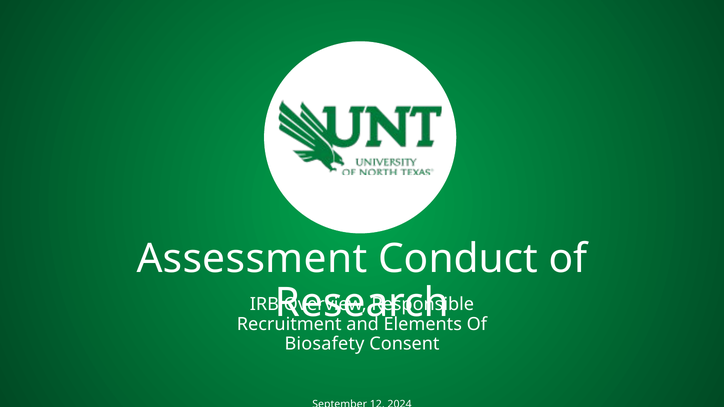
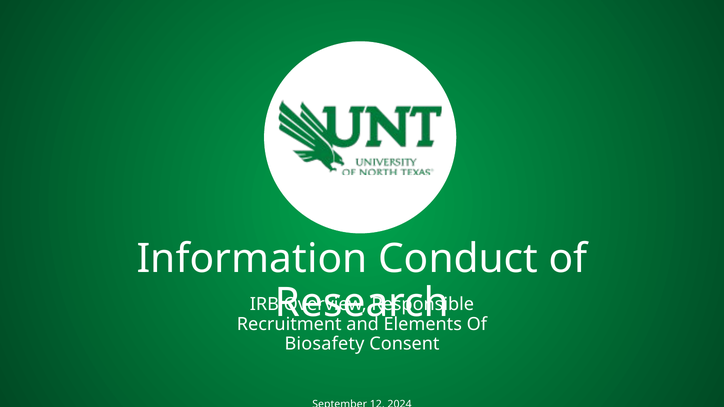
Assessment: Assessment -> Information
